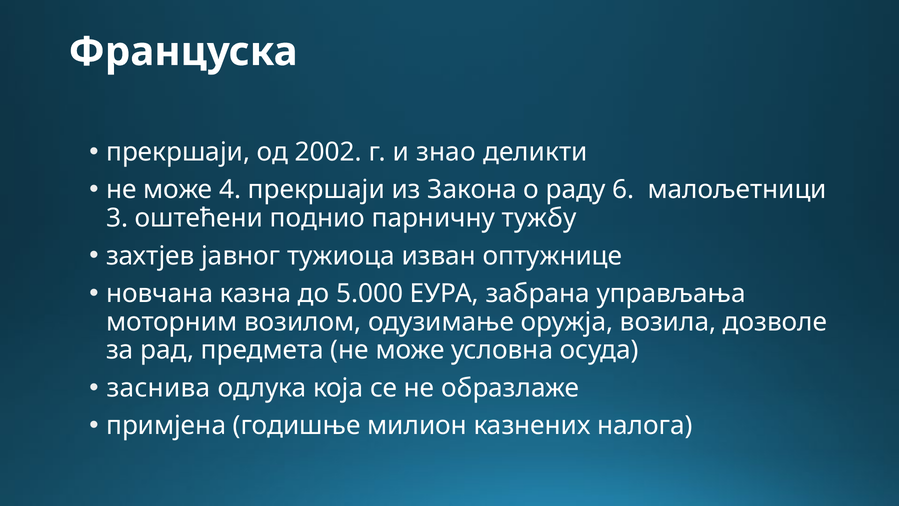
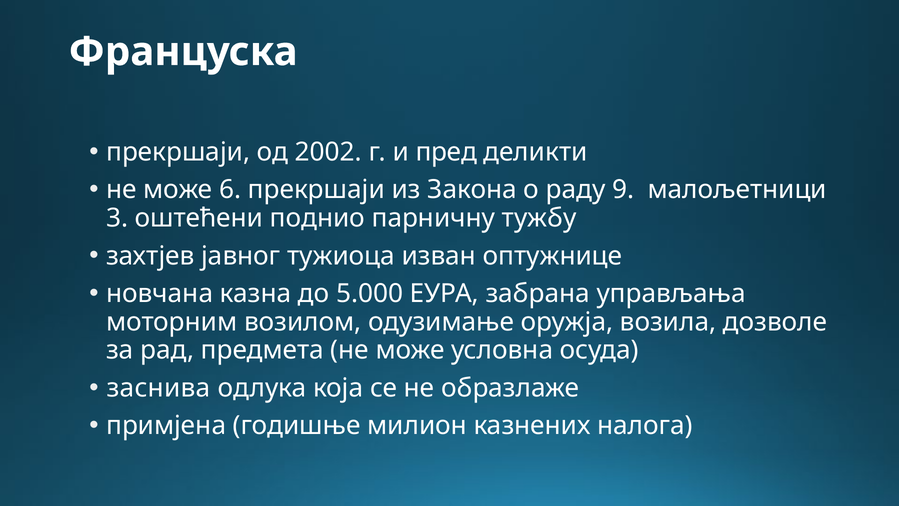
знао: знао -> пред
4: 4 -> 6
6: 6 -> 9
